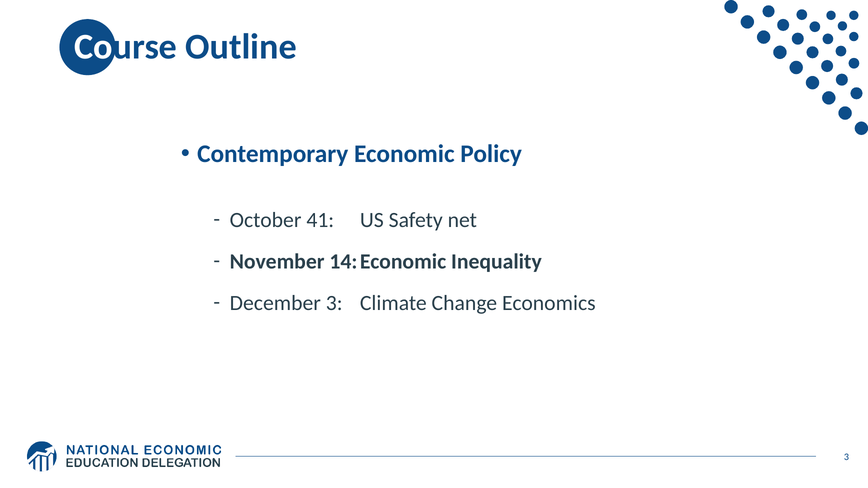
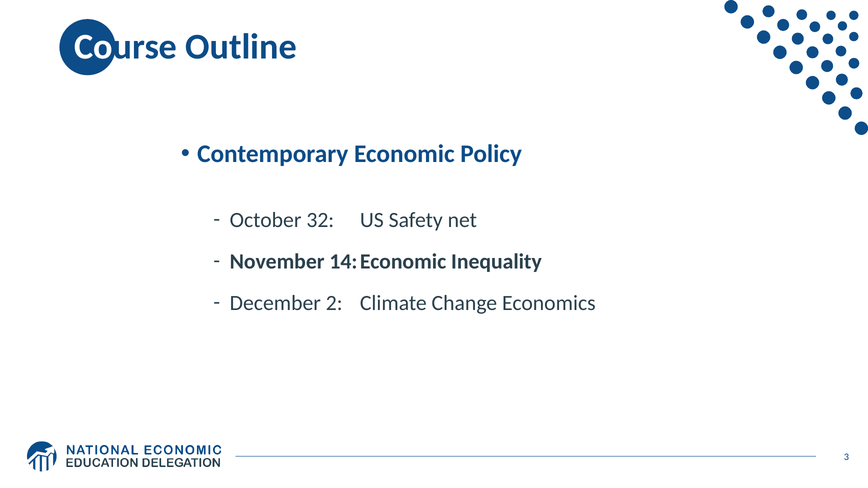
41: 41 -> 32
December 3: 3 -> 2
